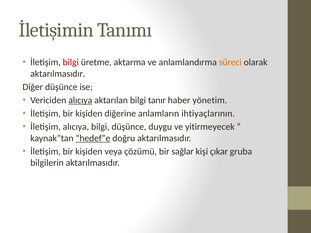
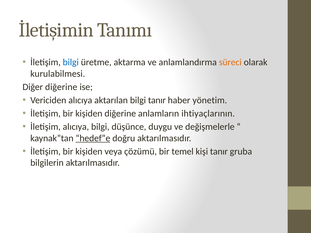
bilgi at (71, 62) colour: red -> blue
aktarılmasıdır at (58, 74): aktarılmasıdır -> kurulabilmesi
Diğer düşünce: düşünce -> diğerine
alıcıya at (80, 100) underline: present -> none
yitirmeyecek: yitirmeyecek -> değişmelerle
sağlar: sağlar -> temel
kişi çıkar: çıkar -> tanır
